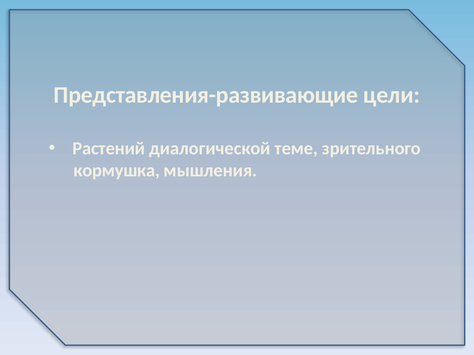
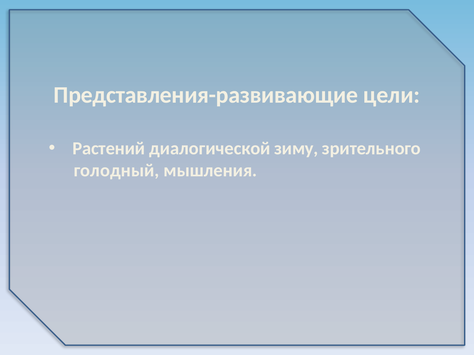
теме: теме -> зиму
кормушка: кормушка -> голодный
